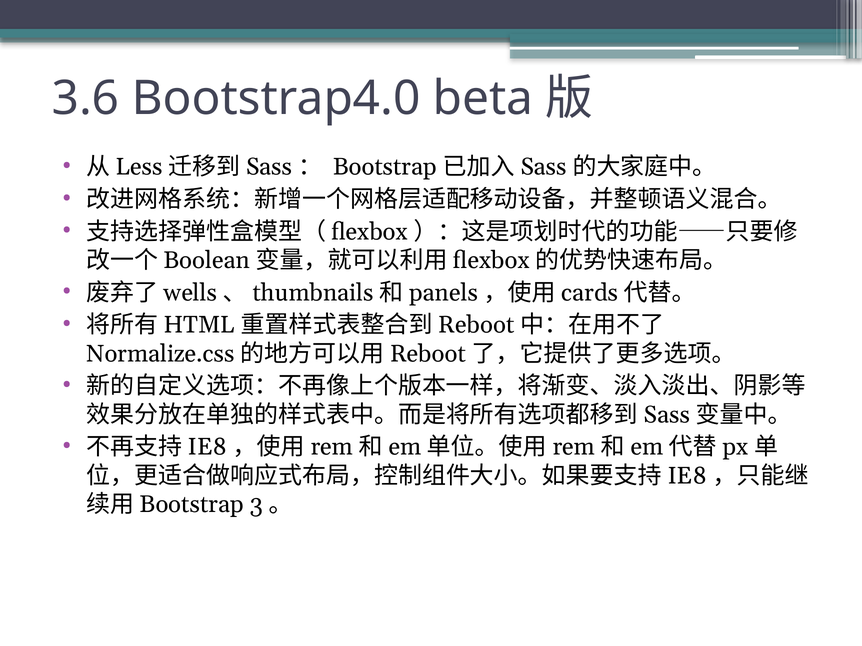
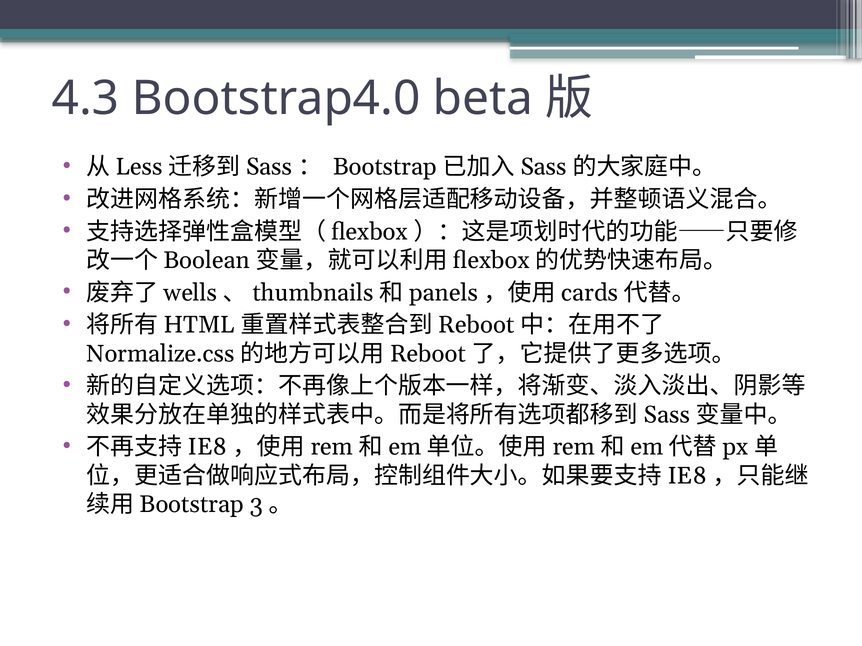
3.6: 3.6 -> 4.3
